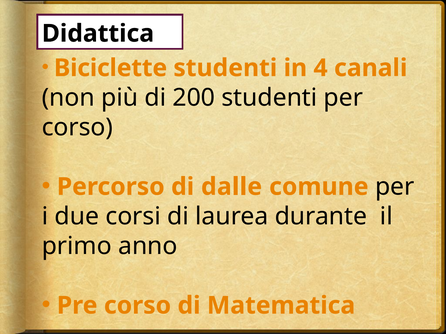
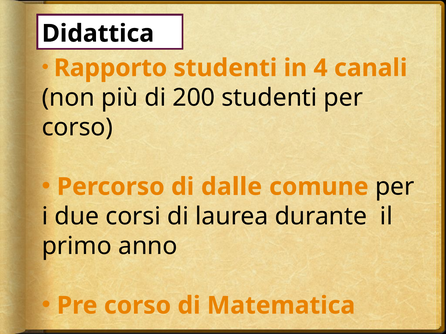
Biciclette: Biciclette -> Rapporto
